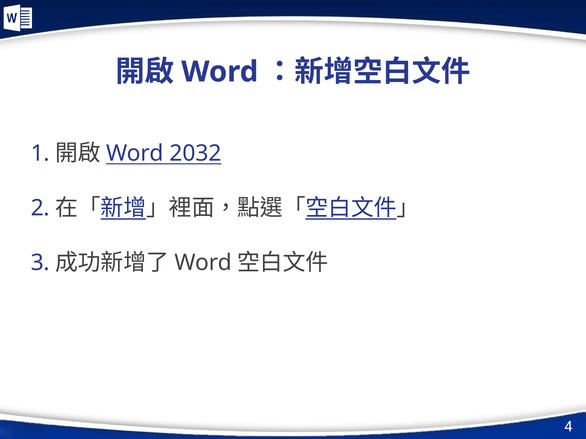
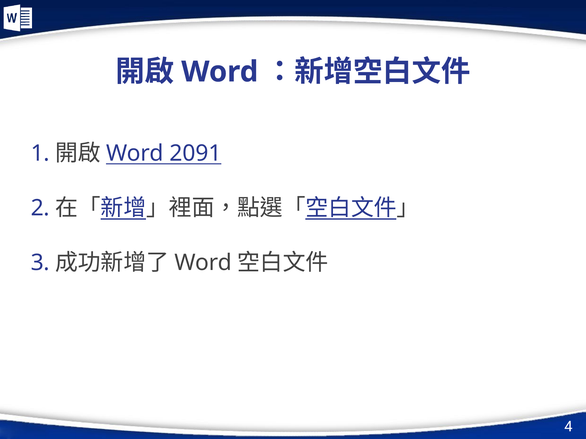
2032: 2032 -> 2091
